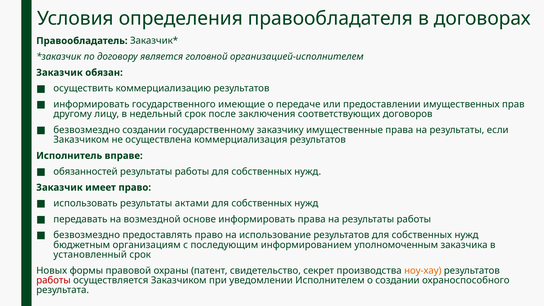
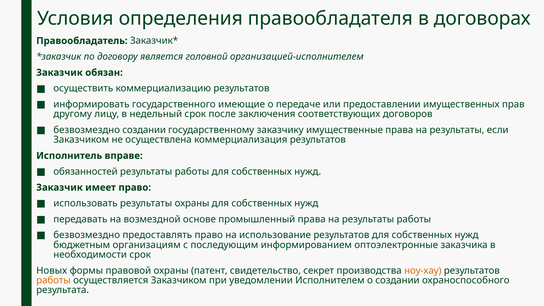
результаты актами: актами -> охраны
основе информировать: информировать -> промышленный
уполномоченным: уполномоченным -> оптоэлектронные
установленный: установленный -> необходимости
работы at (53, 280) colour: red -> orange
